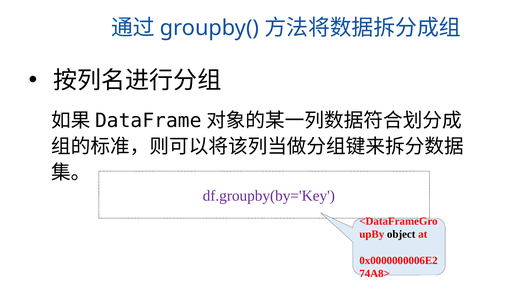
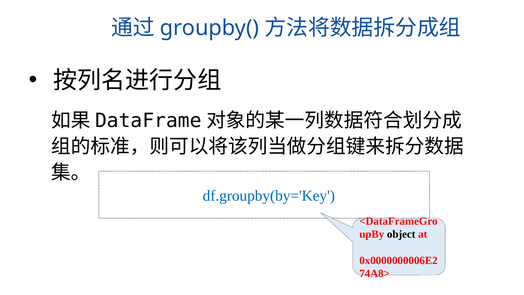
df.groupby(by='Key colour: purple -> blue
